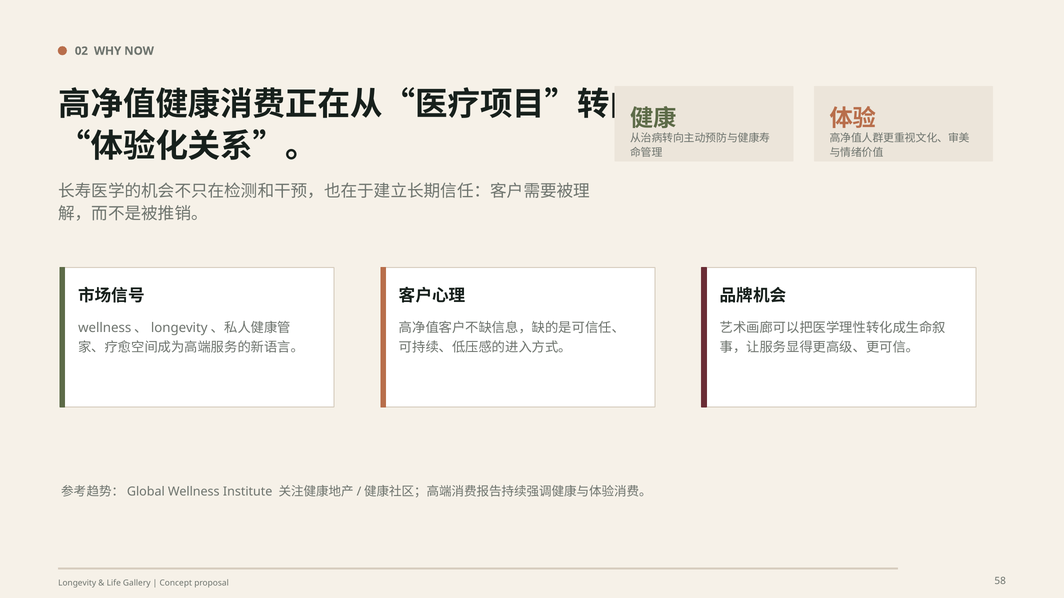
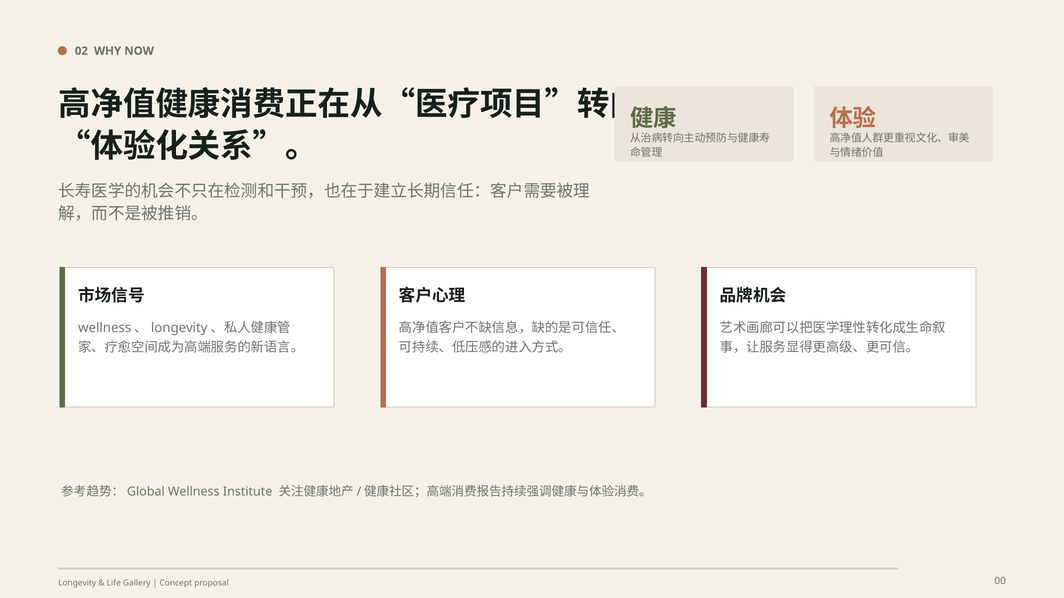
58: 58 -> 00
